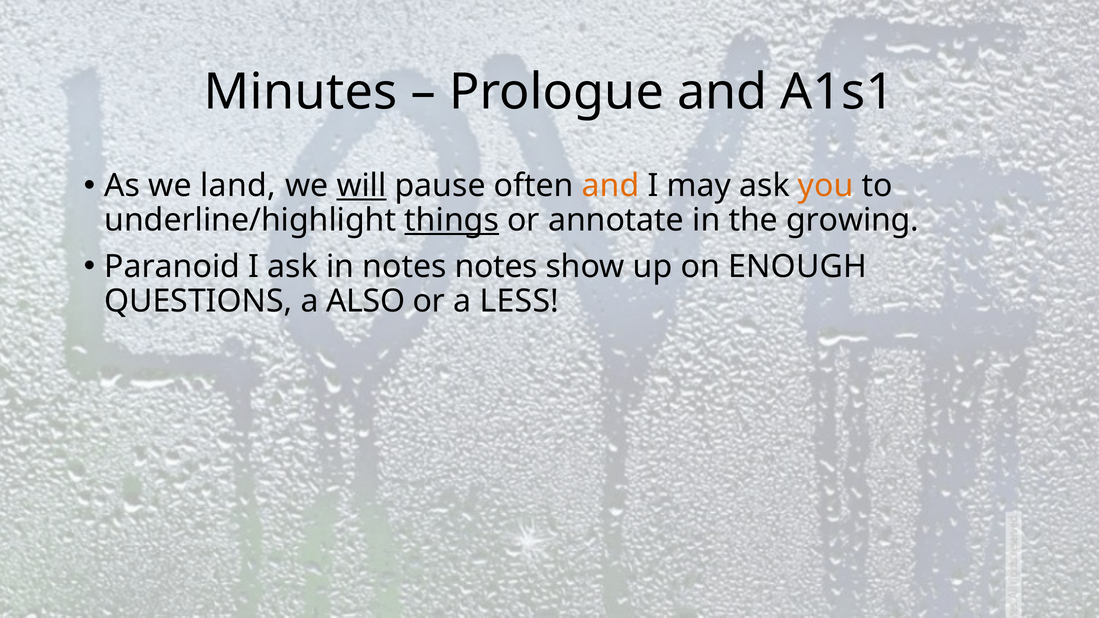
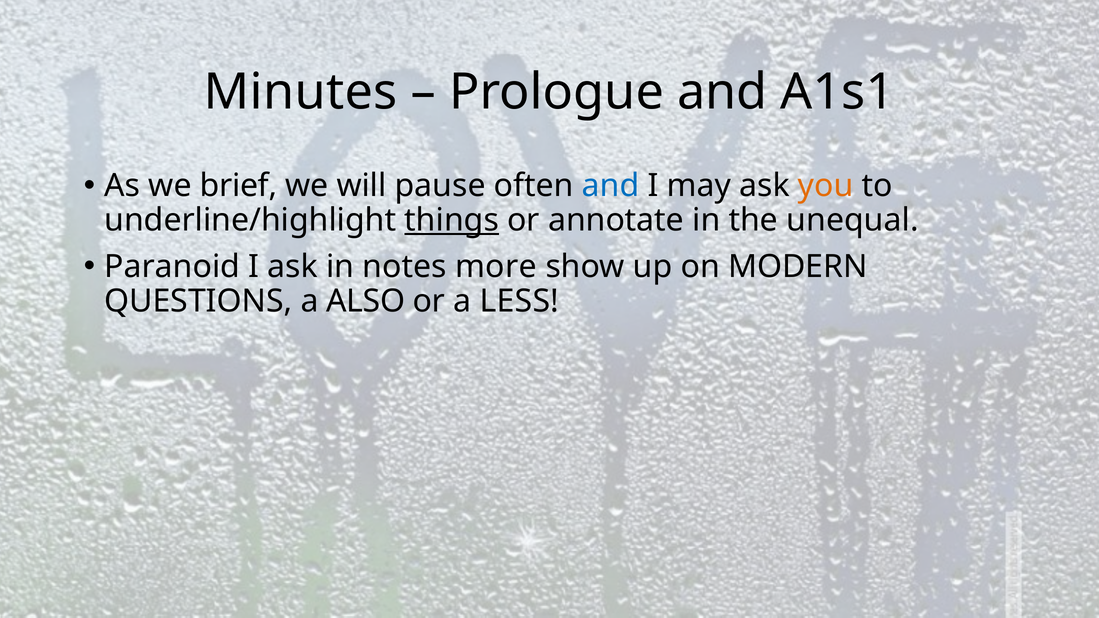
land: land -> brief
will underline: present -> none
and at (611, 186) colour: orange -> blue
growing: growing -> unequal
notes notes: notes -> more
ENOUGH: ENOUGH -> MODERN
